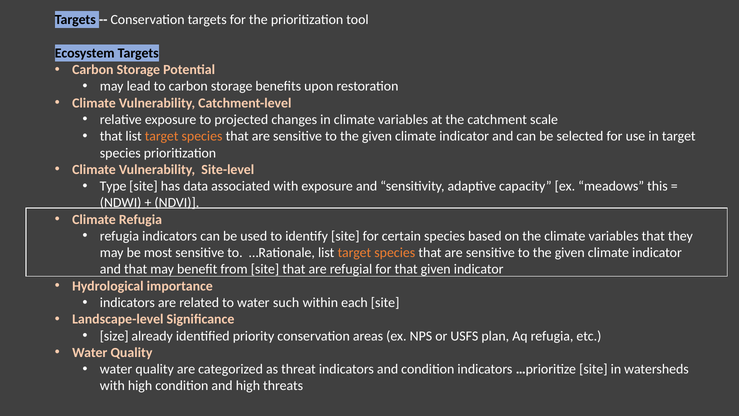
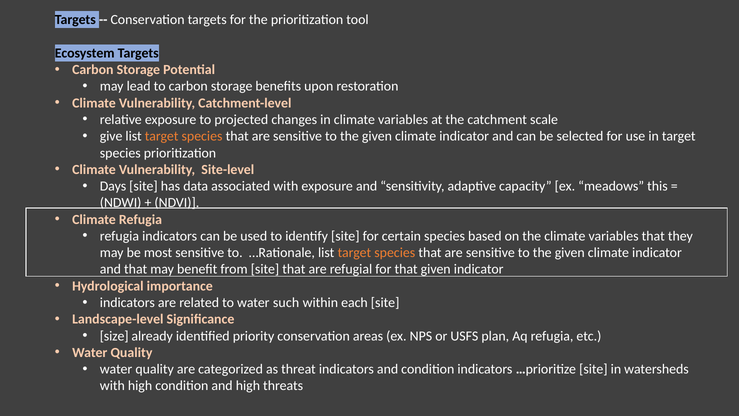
that at (111, 136): that -> give
Type: Type -> Days
